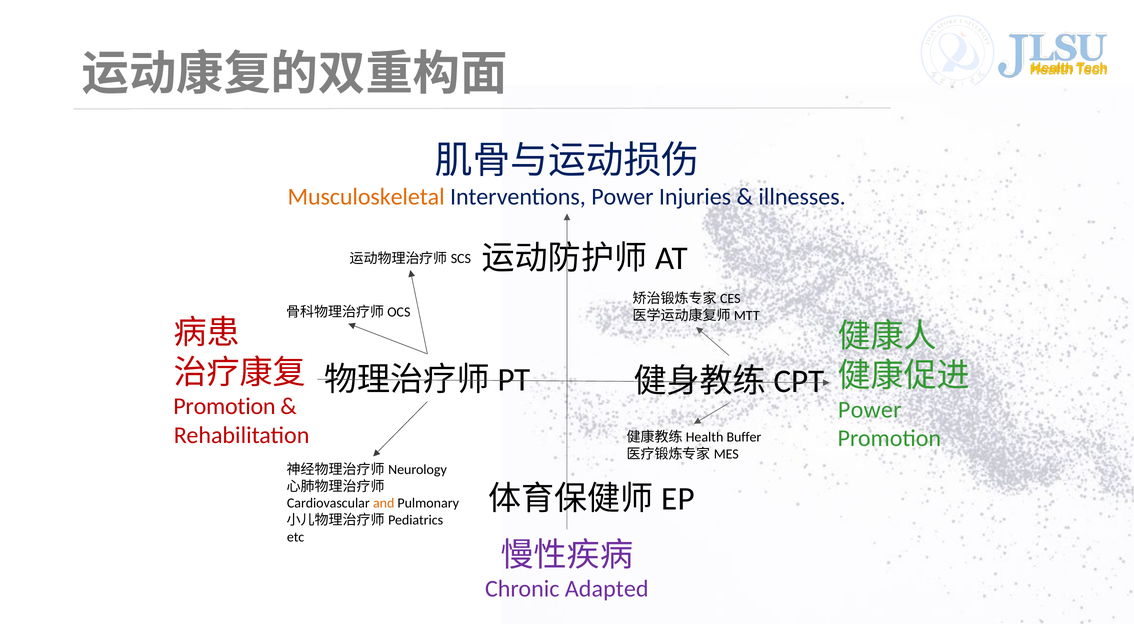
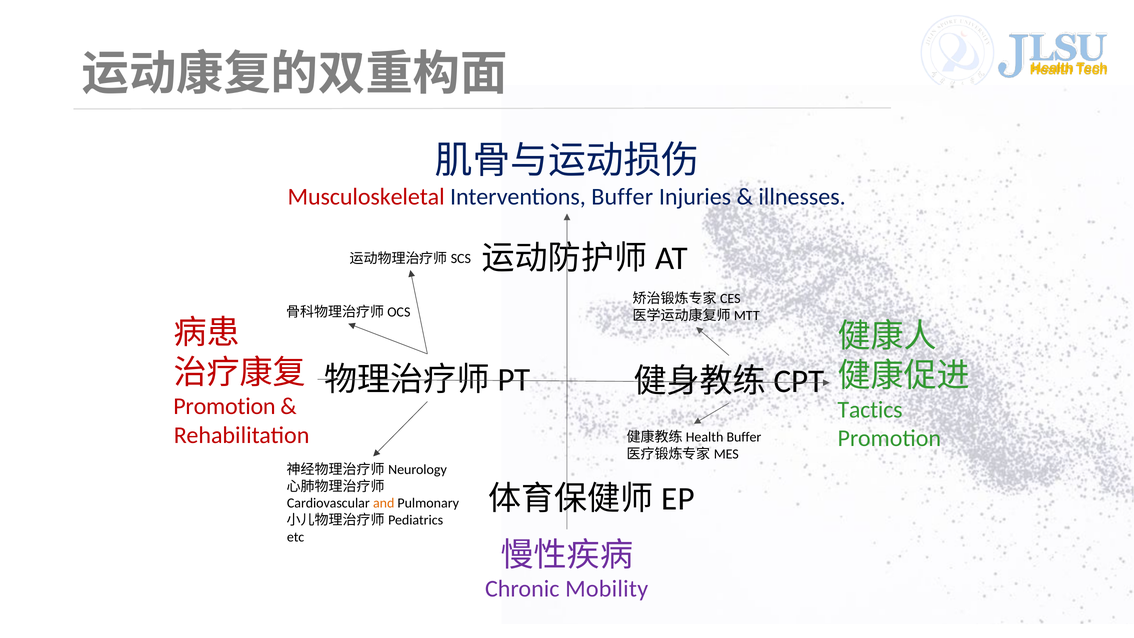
Musculoskeletal colour: orange -> red
Interventions Power: Power -> Buffer
Power at (870, 410): Power -> Tactics
Adapted: Adapted -> Mobility
